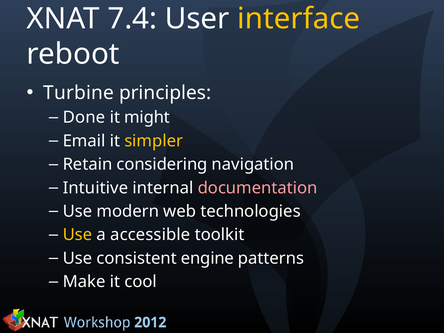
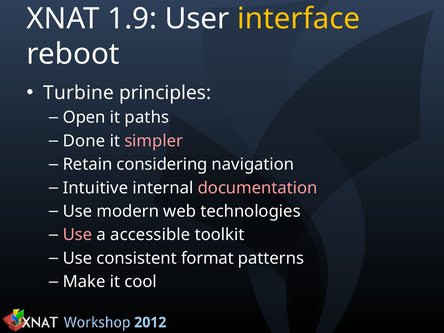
7.4: 7.4 -> 1.9
Done: Done -> Open
might: might -> paths
Email: Email -> Done
simpler colour: yellow -> pink
Use at (77, 235) colour: yellow -> pink
engine: engine -> format
